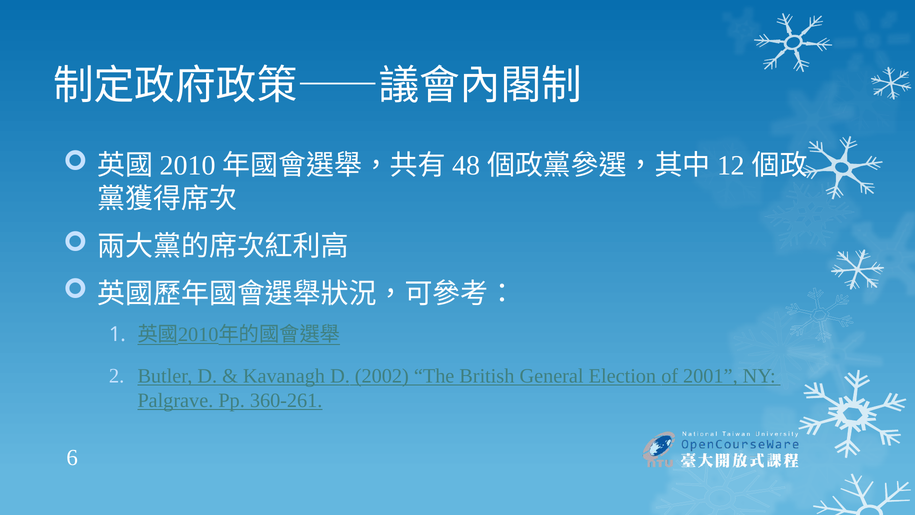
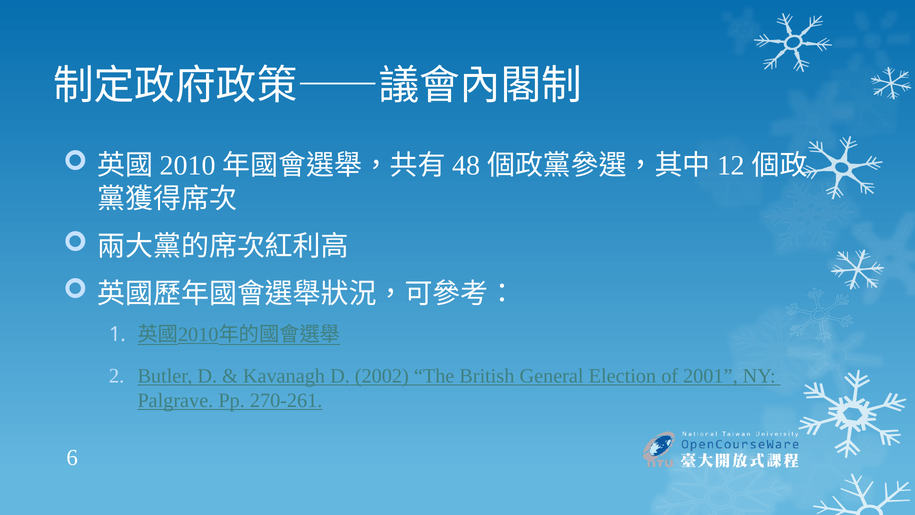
360-261: 360-261 -> 270-261
